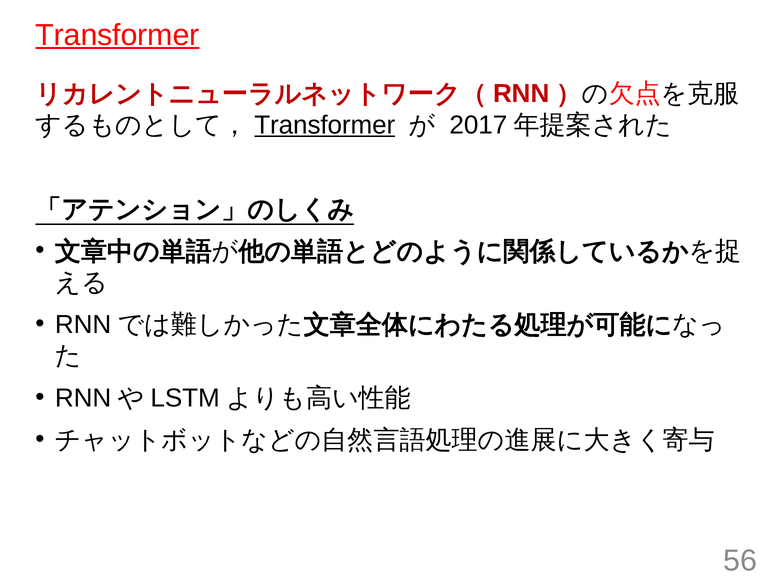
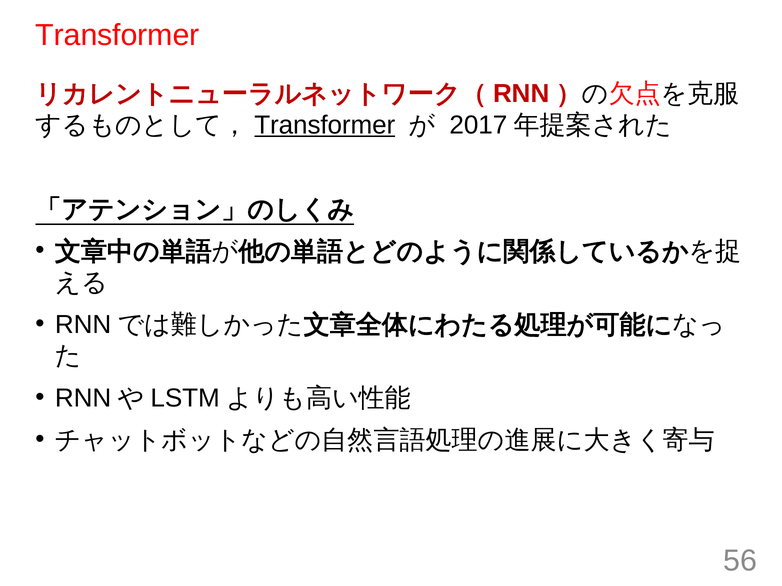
Transformer at (117, 35) underline: present -> none
